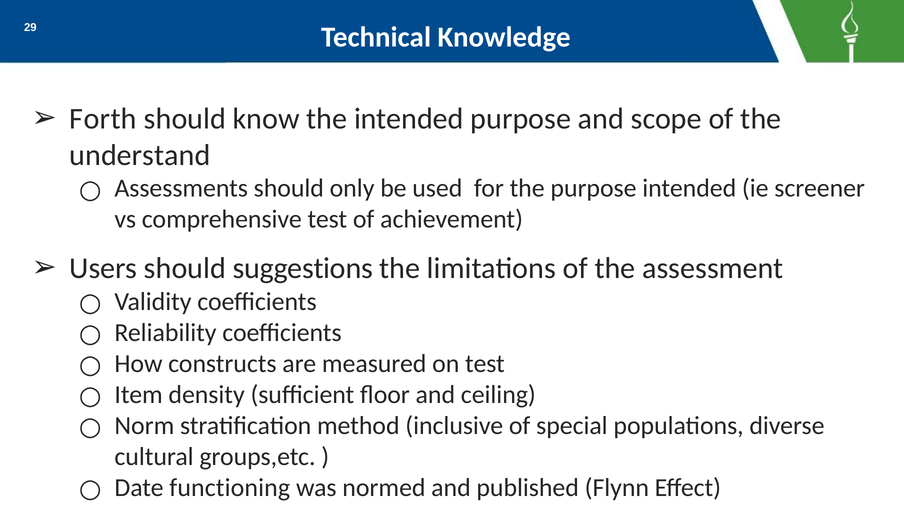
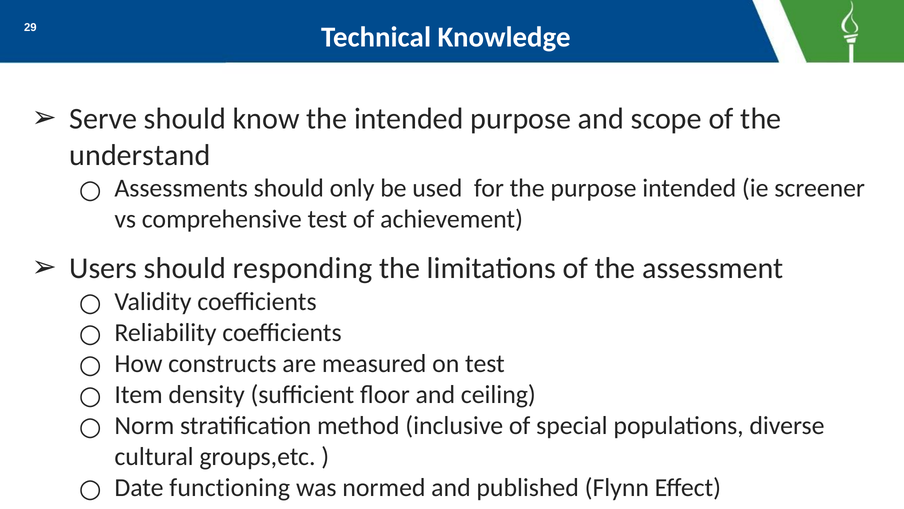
Forth: Forth -> Serve
suggestions: suggestions -> responding
